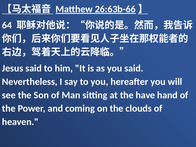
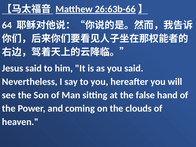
have: have -> false
